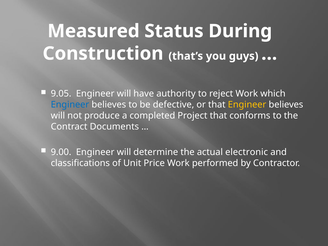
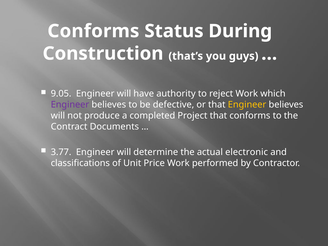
Measured at (94, 31): Measured -> Conforms
Engineer at (70, 105) colour: blue -> purple
9.00: 9.00 -> 3.77
